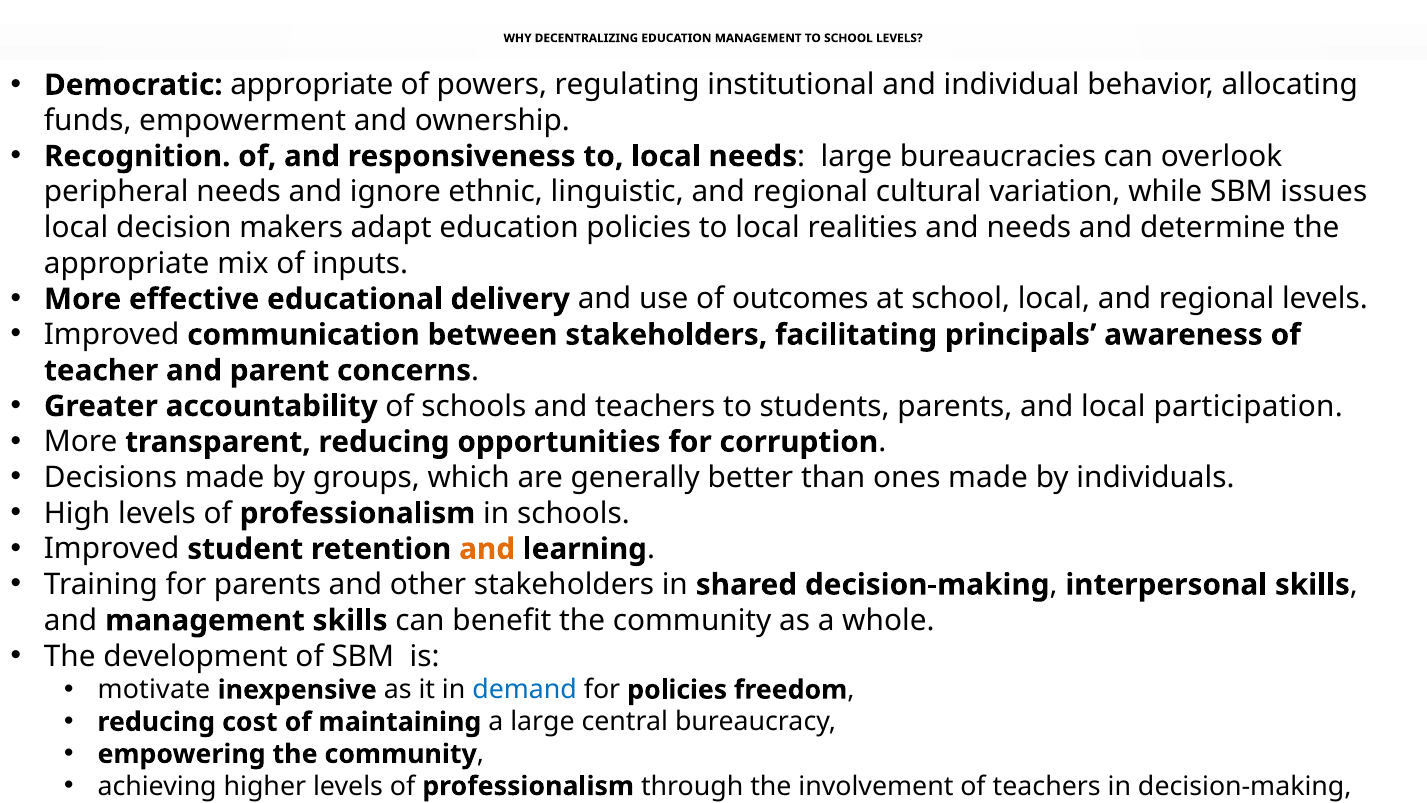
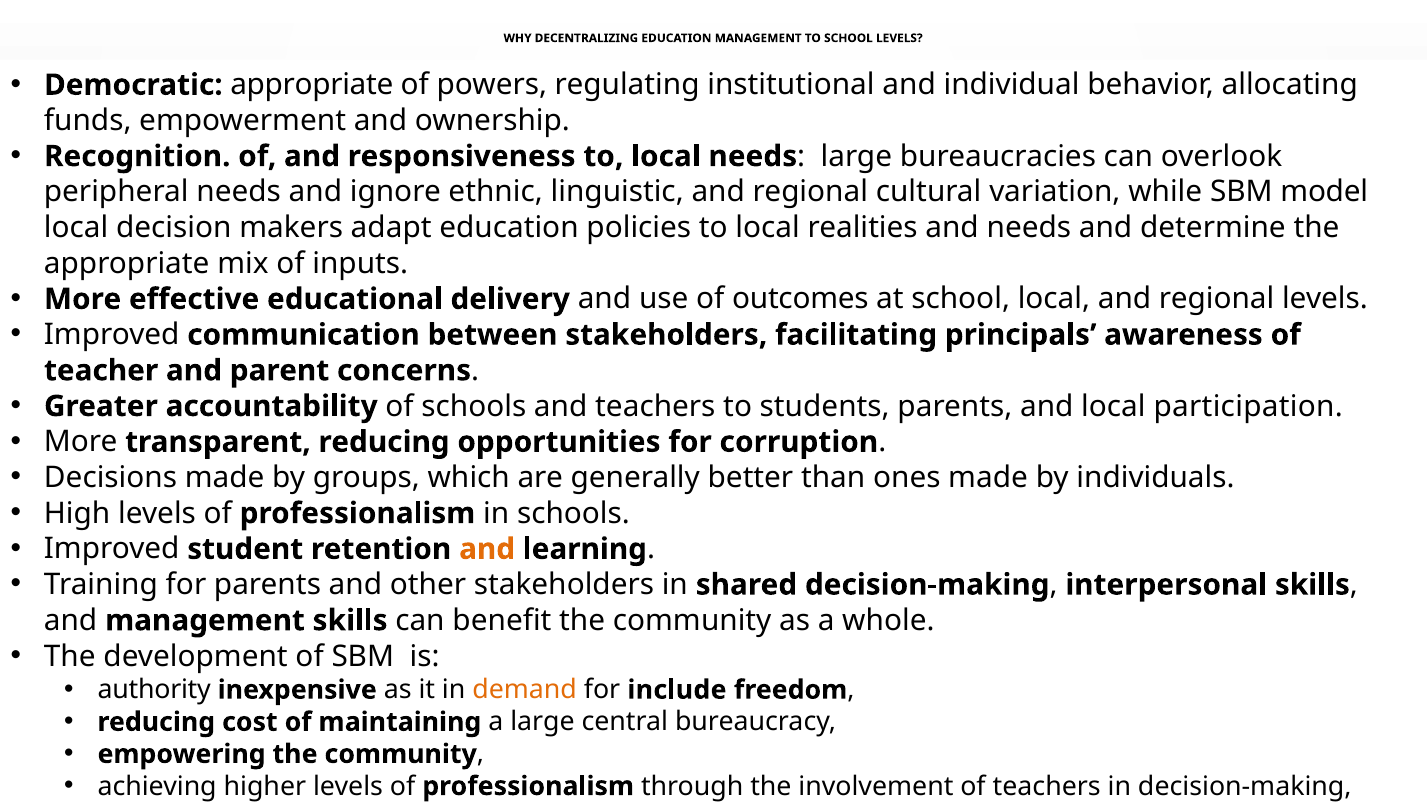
issues: issues -> model
motivate: motivate -> authority
demand colour: blue -> orange
for policies: policies -> include
